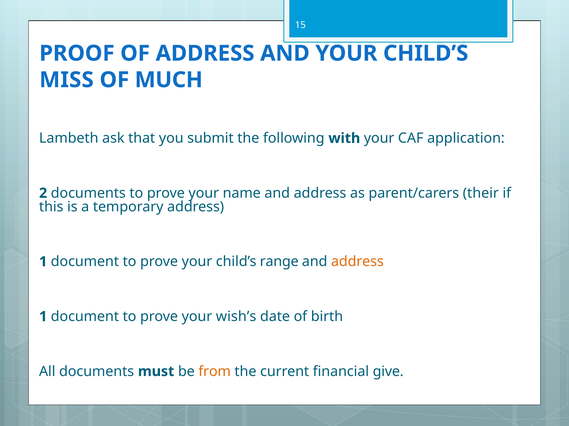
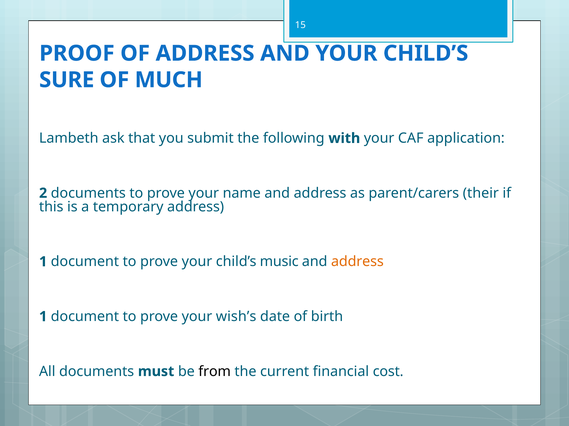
MISS: MISS -> SURE
range: range -> music
from colour: orange -> black
give: give -> cost
